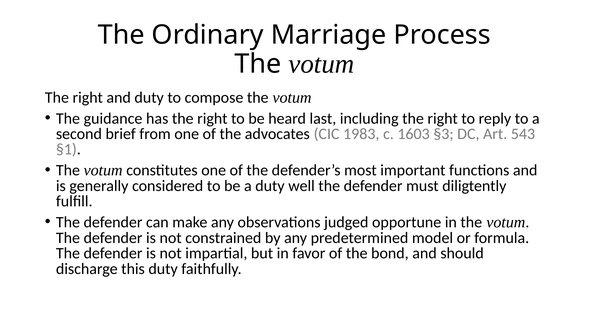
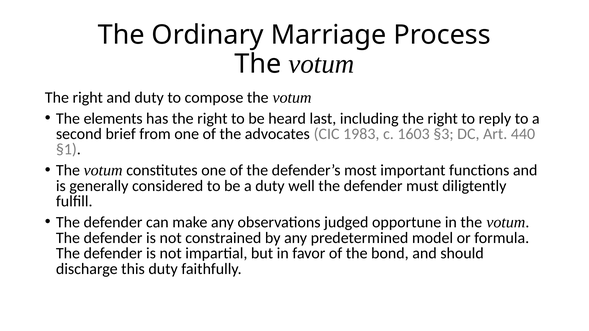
guidance: guidance -> elements
543: 543 -> 440
